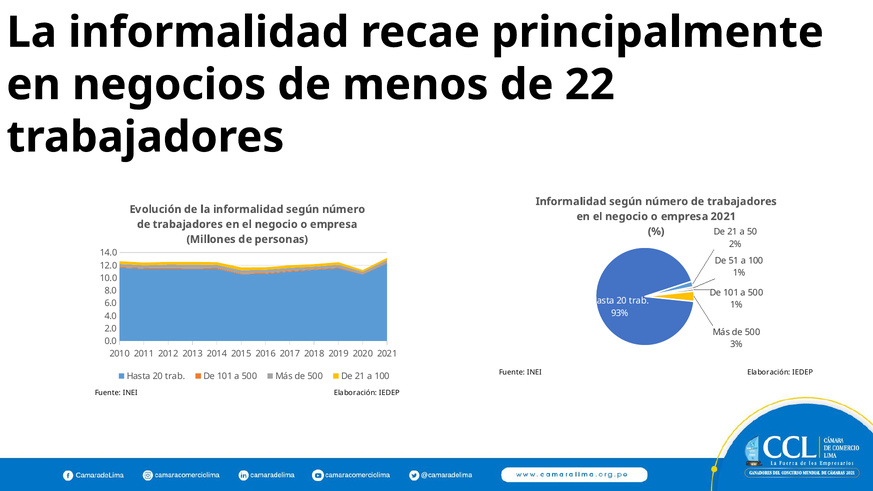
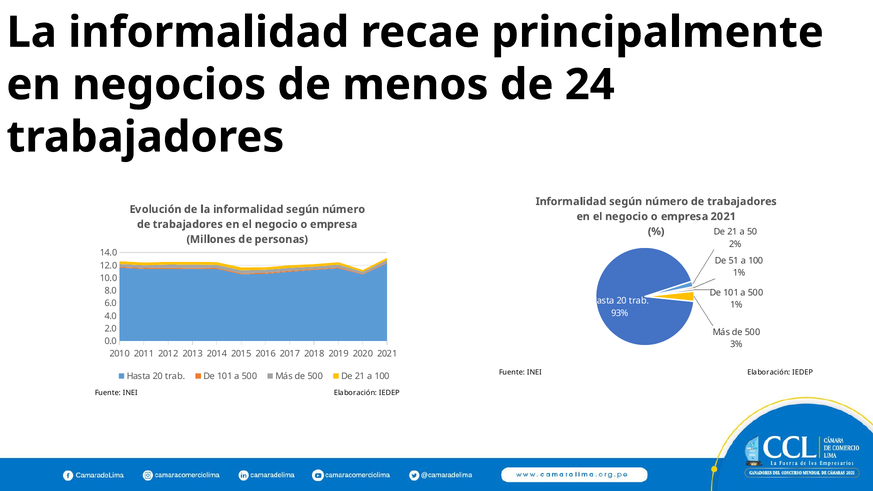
22: 22 -> 24
